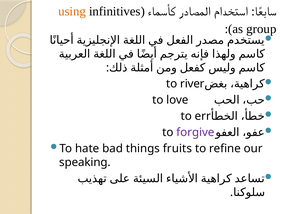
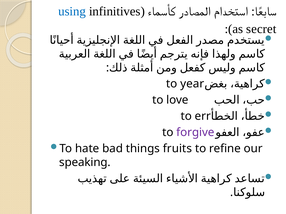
using colour: orange -> blue
group: group -> secret
river: river -> year
